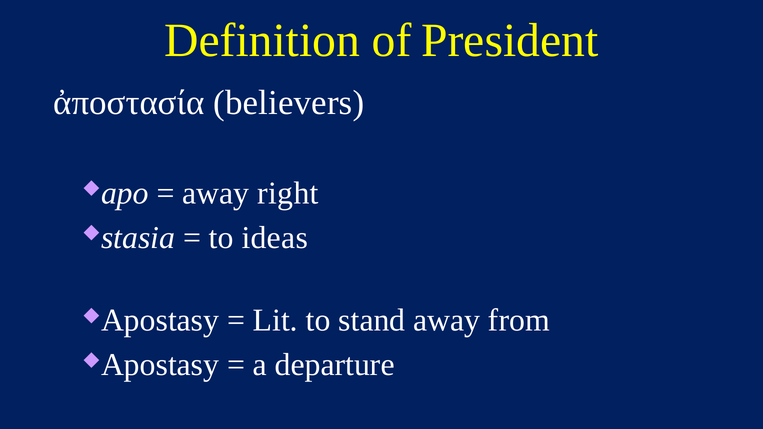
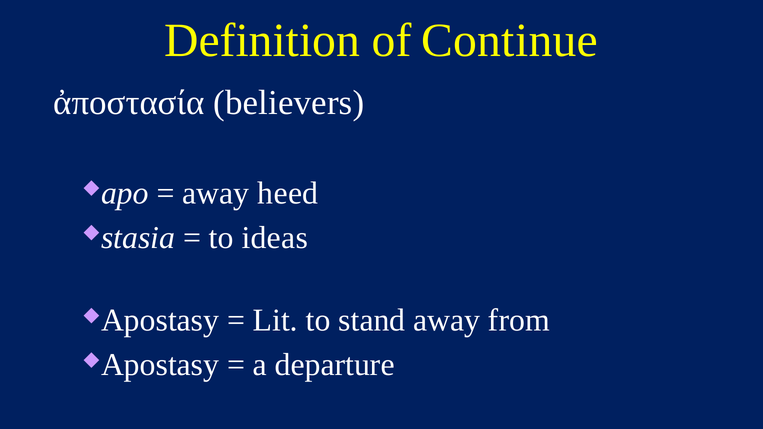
President: President -> Continue
right: right -> heed
